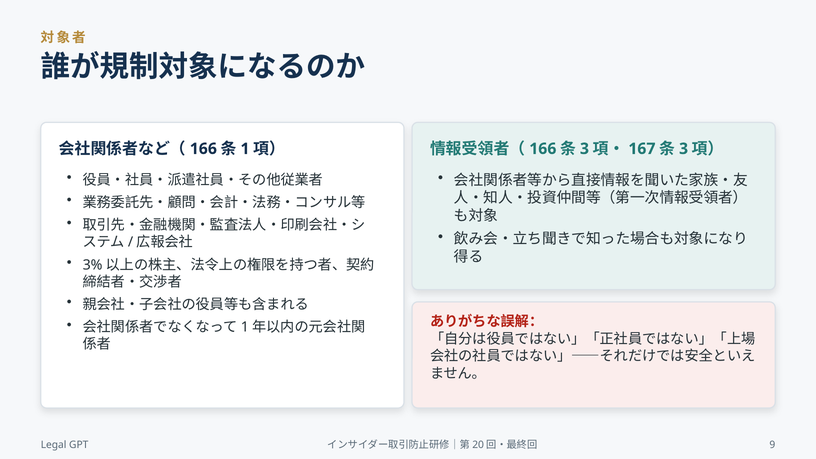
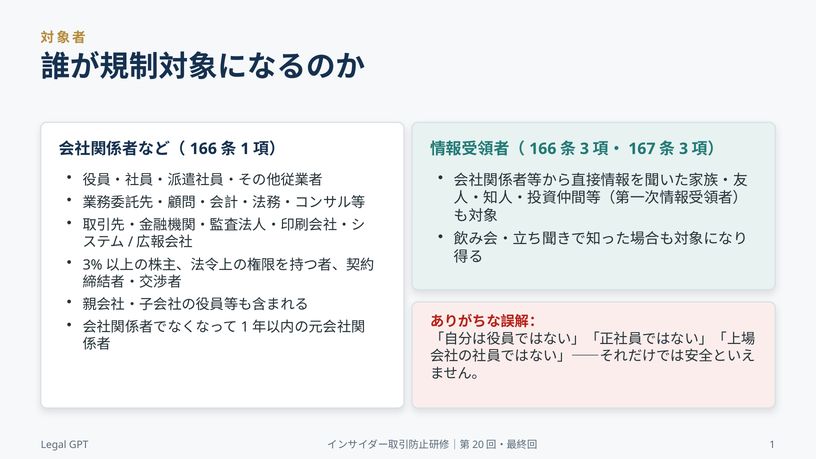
9 at (772, 445): 9 -> 1
